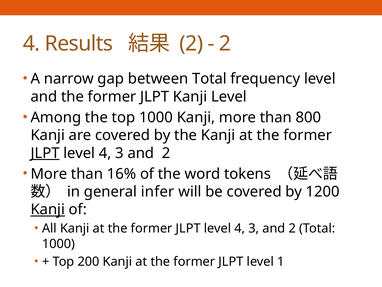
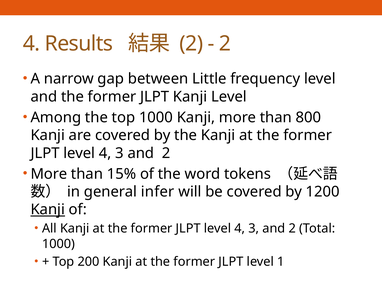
between Total: Total -> Little
JLPT at (45, 153) underline: present -> none
16%: 16% -> 15%
